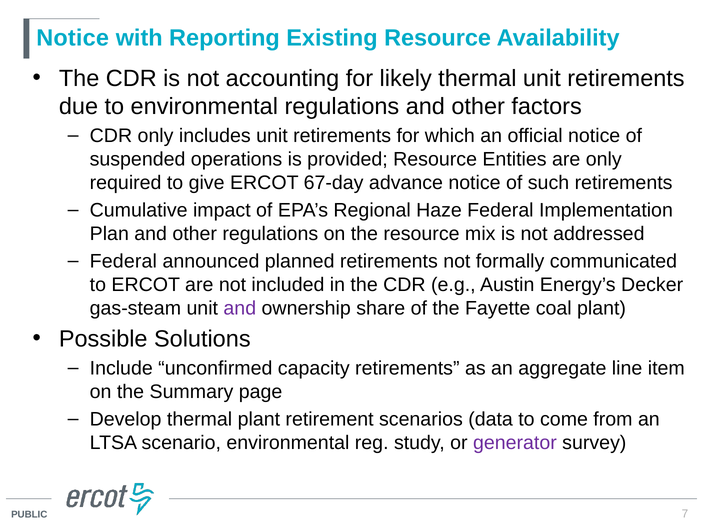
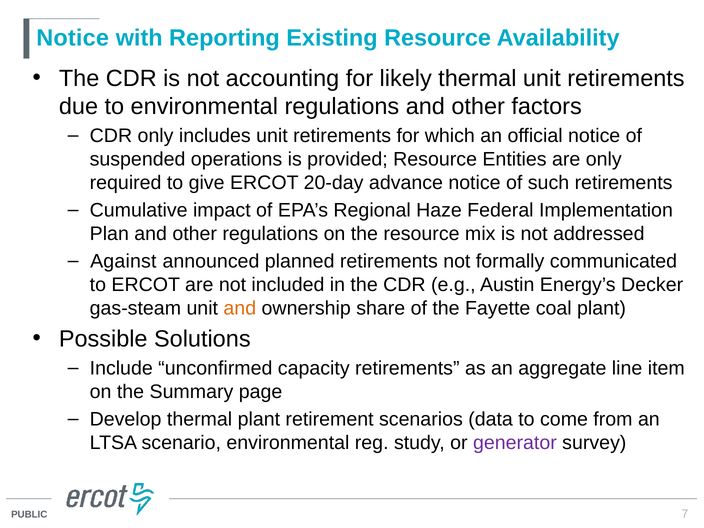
67-day: 67-day -> 20-day
Federal at (123, 261): Federal -> Against
and at (240, 308) colour: purple -> orange
